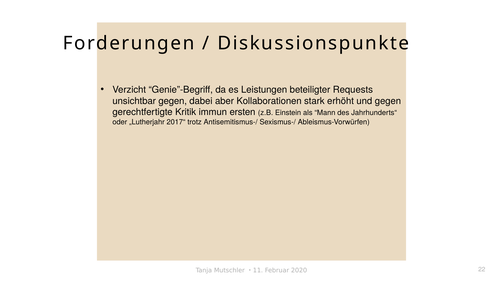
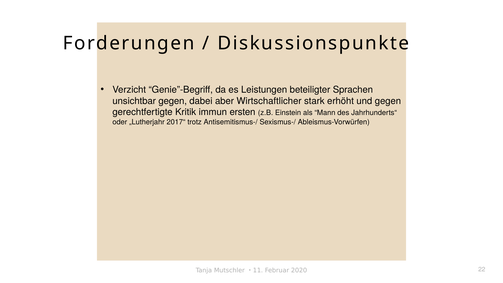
Requests: Requests -> Sprachen
Kollaborationen: Kollaborationen -> Wirtschaftlicher
